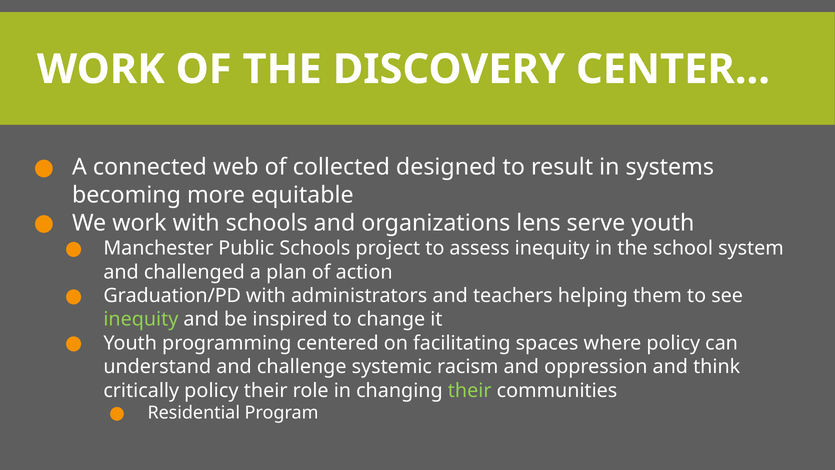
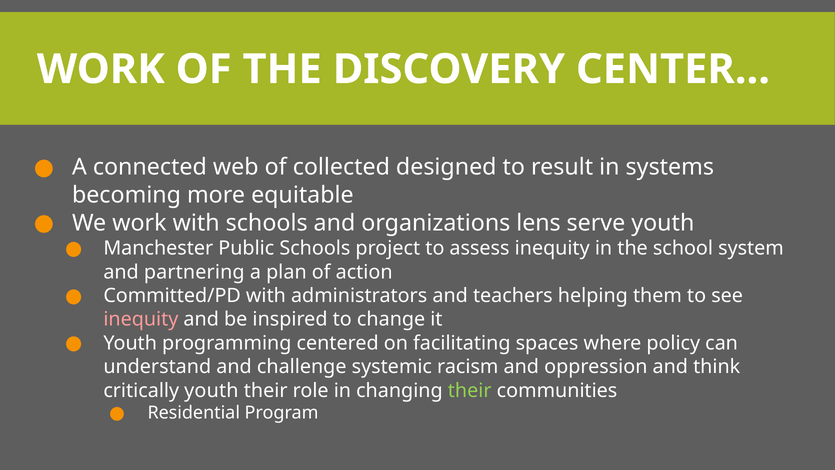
challenged: challenged -> partnering
Graduation/PD: Graduation/PD -> Committed/PD
inequity at (141, 319) colour: light green -> pink
critically policy: policy -> youth
